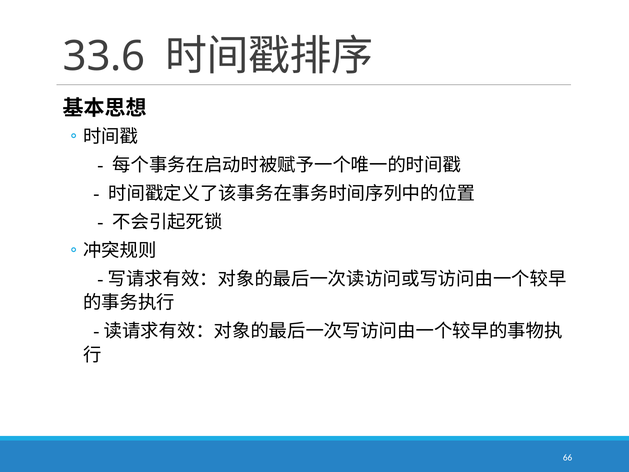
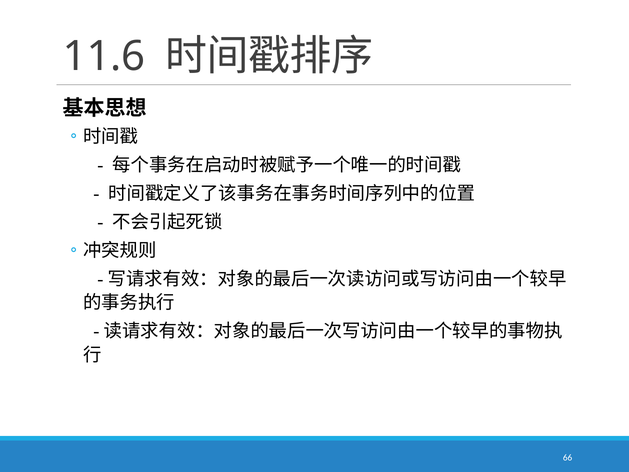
33.6: 33.6 -> 11.6
